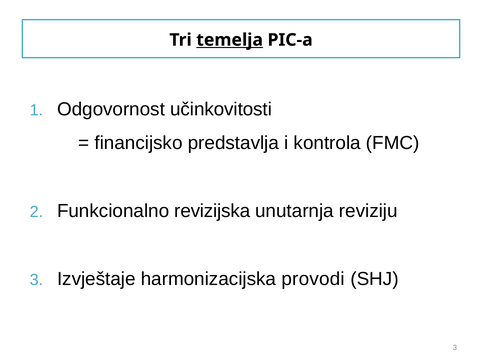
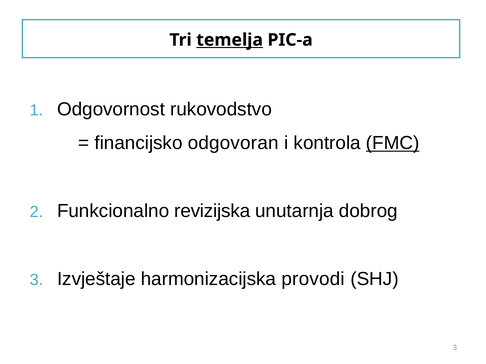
učinkovitosti: učinkovitosti -> rukovodstvo
predstavlja: predstavlja -> odgovoran
FMC underline: none -> present
reviziju: reviziju -> dobrog
